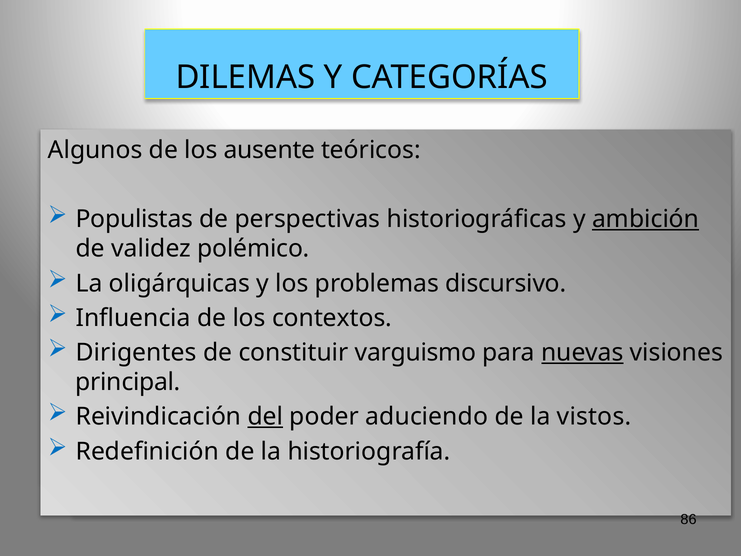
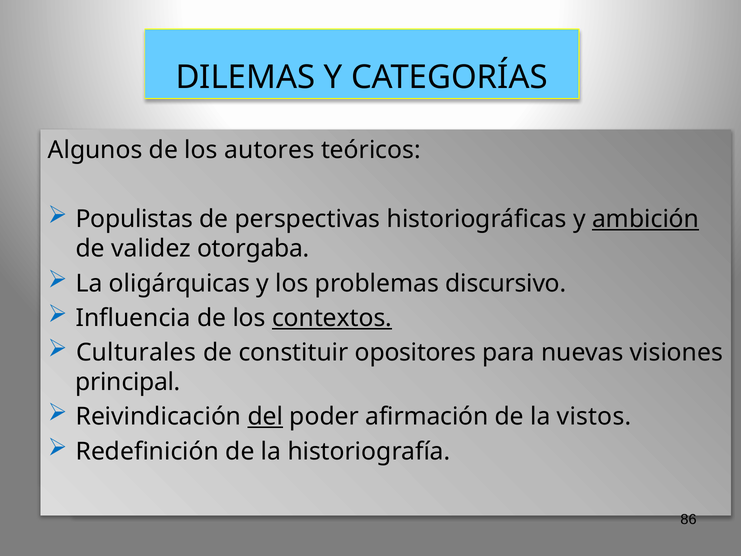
ausente: ausente -> autores
polémico: polémico -> otorgaba
contextos underline: none -> present
Dirigentes: Dirigentes -> Culturales
varguismo: varguismo -> opositores
nuevas underline: present -> none
aduciendo: aduciendo -> afirmación
